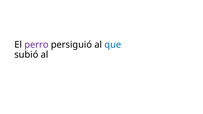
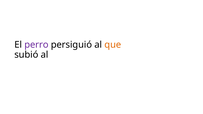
que colour: blue -> orange
